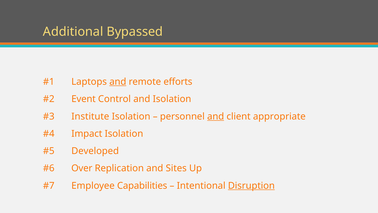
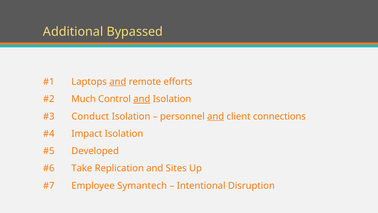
Event: Event -> Much
and at (142, 99) underline: none -> present
Institute: Institute -> Conduct
appropriate: appropriate -> connections
Over: Over -> Take
Capabilities: Capabilities -> Symantech
Disruption underline: present -> none
